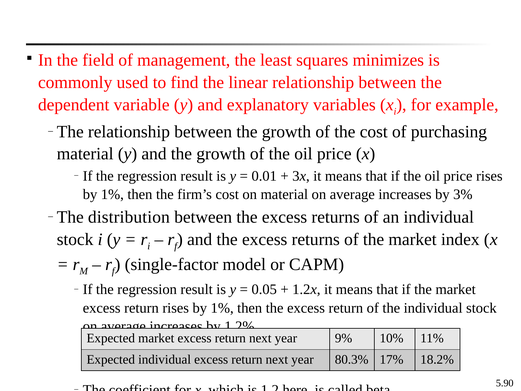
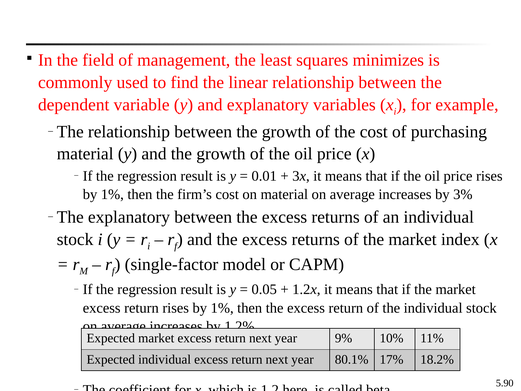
The distribution: distribution -> explanatory
80.3%: 80.3% -> 80.1%
